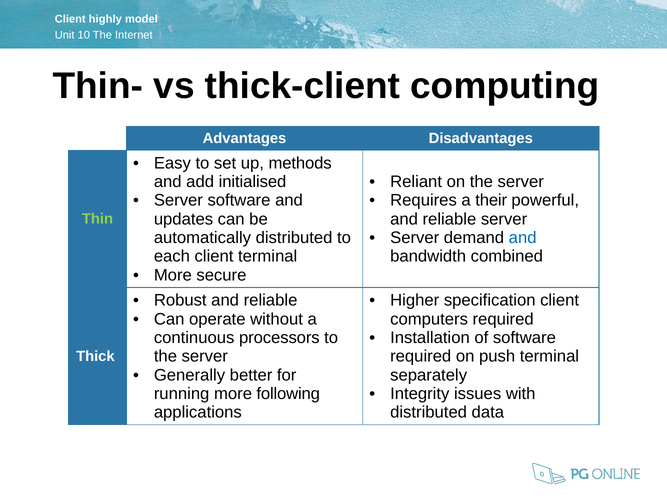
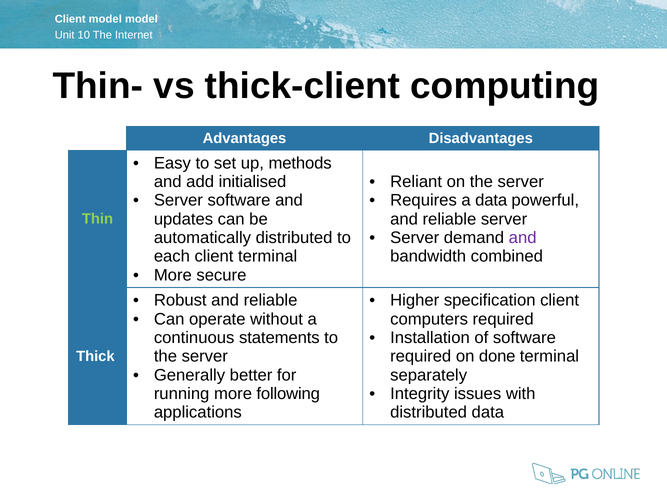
Client highly: highly -> model
a their: their -> data
and at (523, 238) colour: blue -> purple
processors: processors -> statements
push: push -> done
